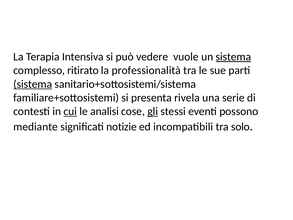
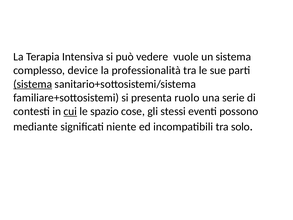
sistema at (233, 57) underline: present -> none
ritirato: ritirato -> device
rivela: rivela -> ruolo
analisi: analisi -> spazio
gli underline: present -> none
notizie: notizie -> niente
